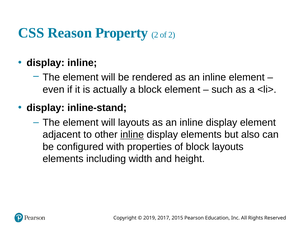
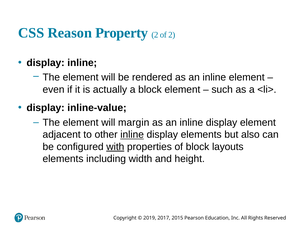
inline-stand: inline-stand -> inline-value
will layouts: layouts -> margin
with underline: none -> present
